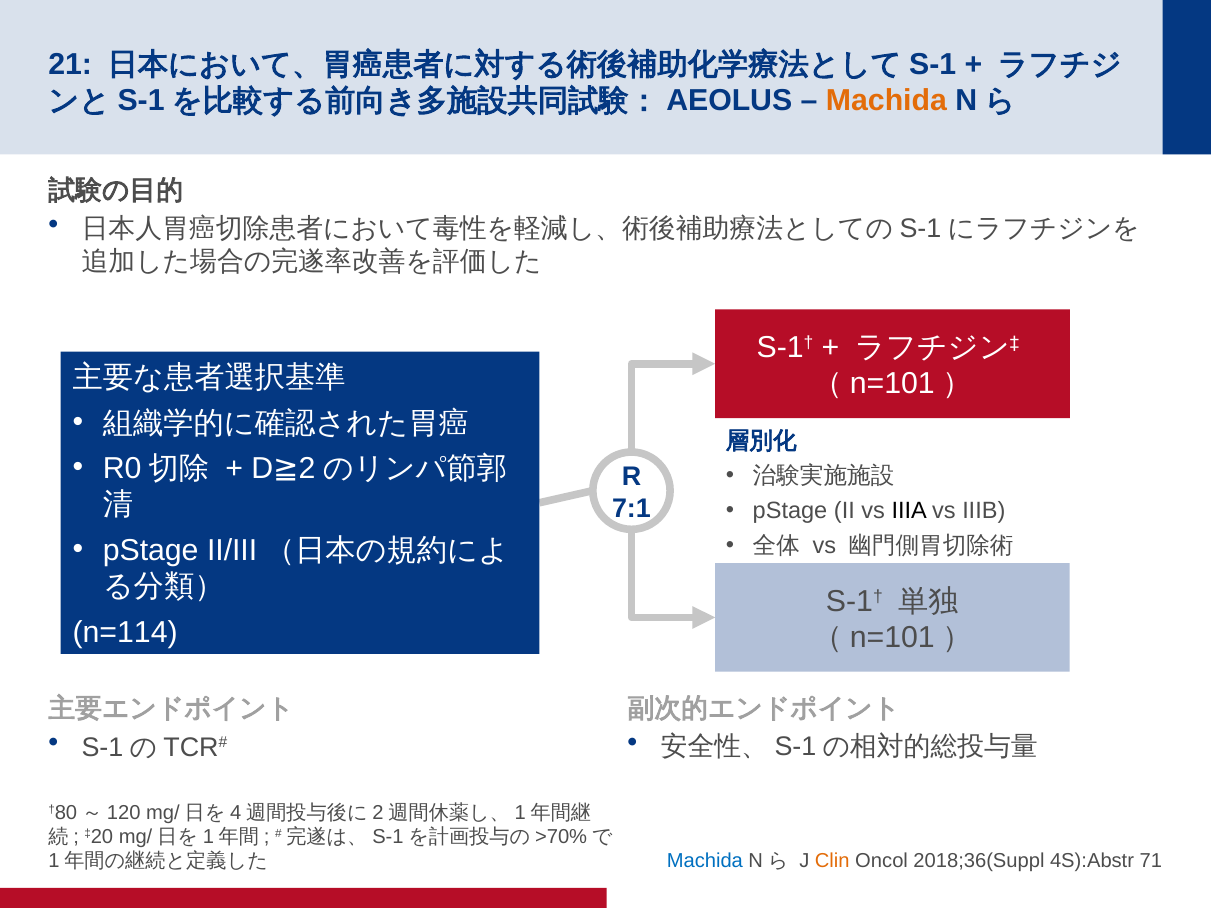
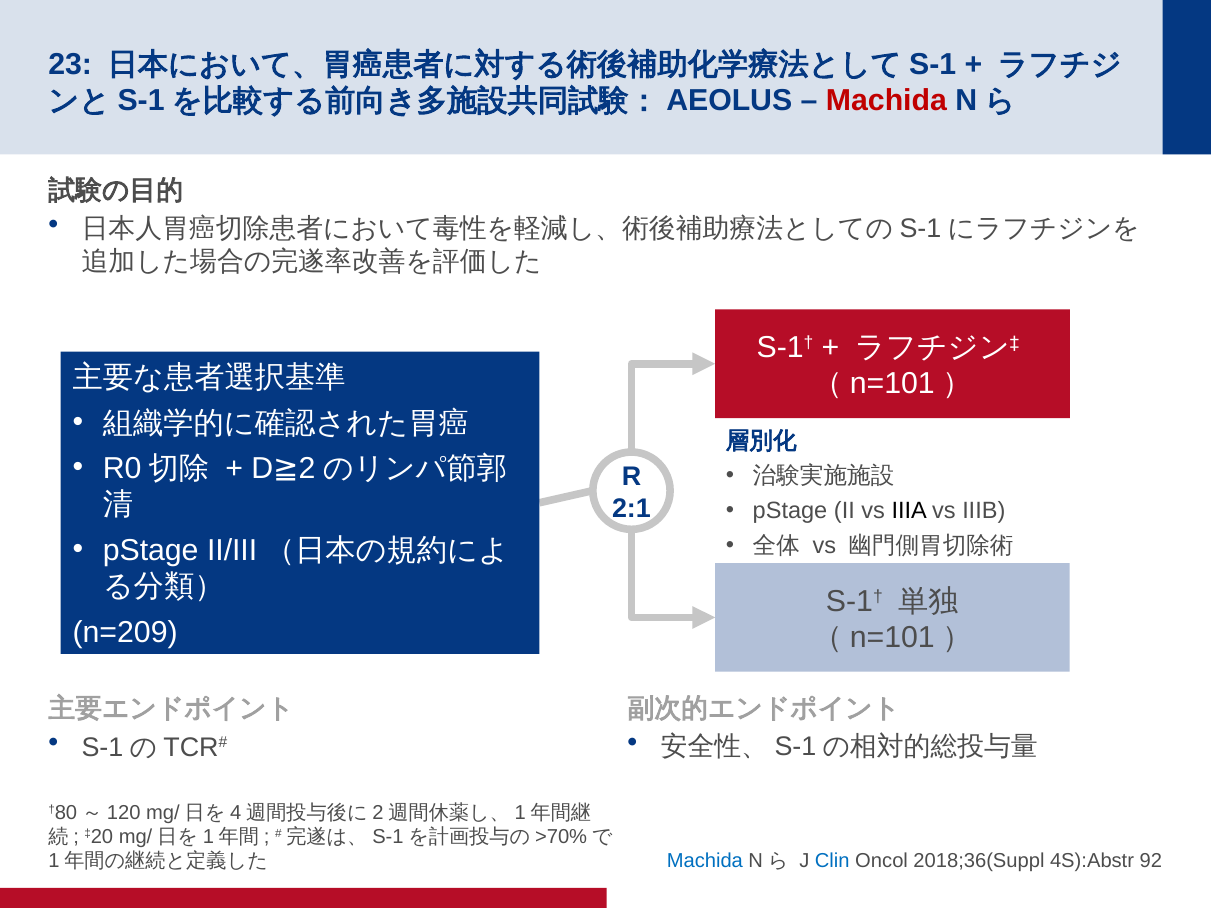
21: 21 -> 23
Machida at (886, 101) colour: orange -> red
7:1: 7:1 -> 2:1
n=114: n=114 -> n=209
Clin colour: orange -> blue
71: 71 -> 92
